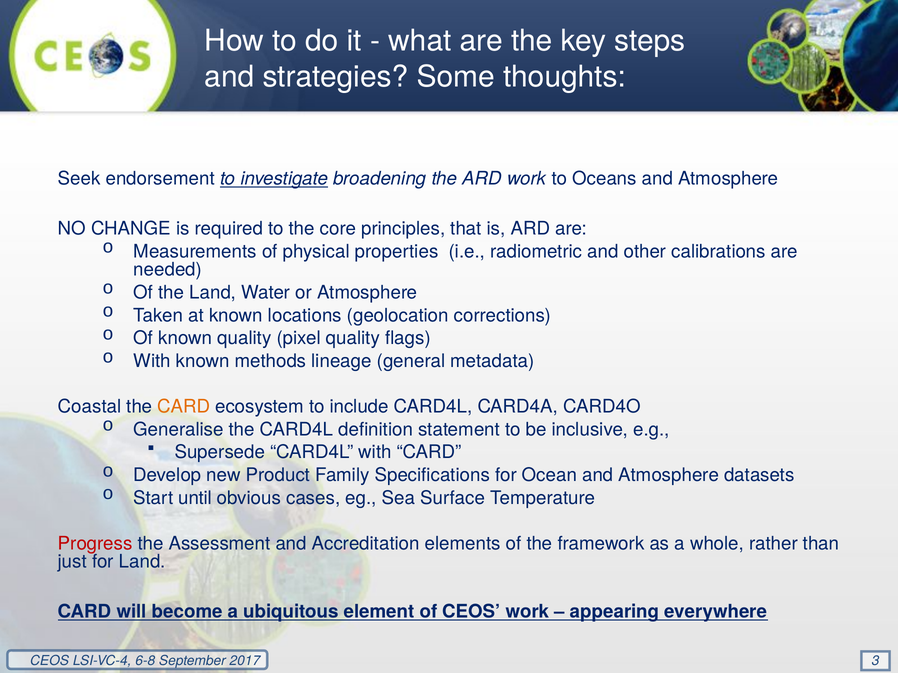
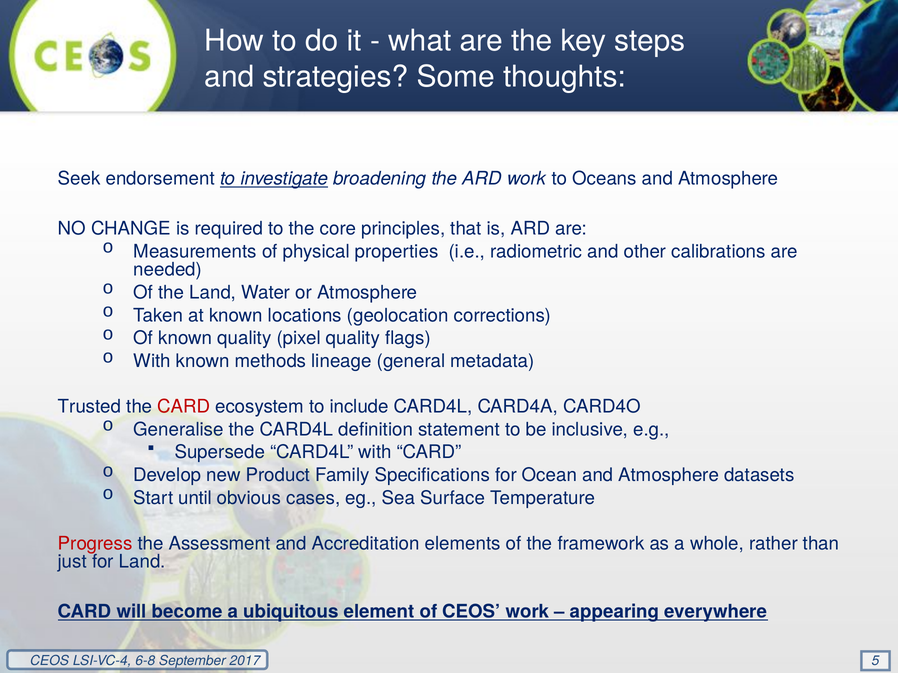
Coastal: Coastal -> Trusted
CARD at (184, 407) colour: orange -> red
3: 3 -> 5
